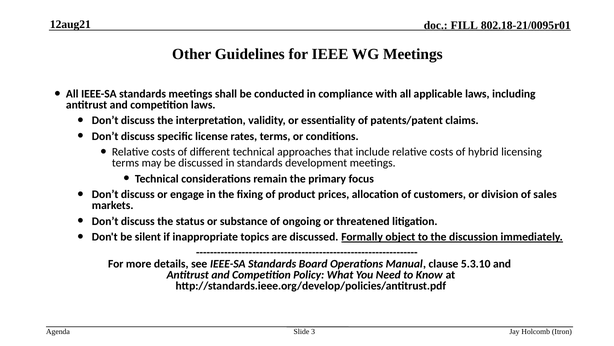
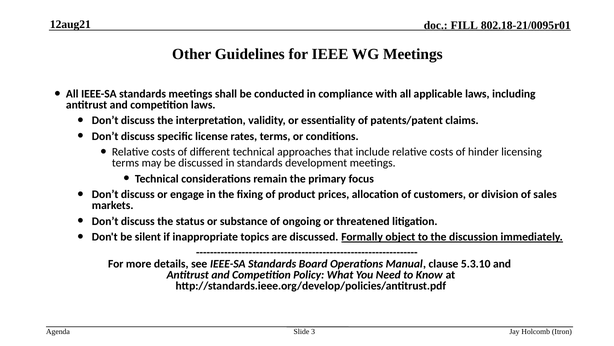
hybrid: hybrid -> hinder
